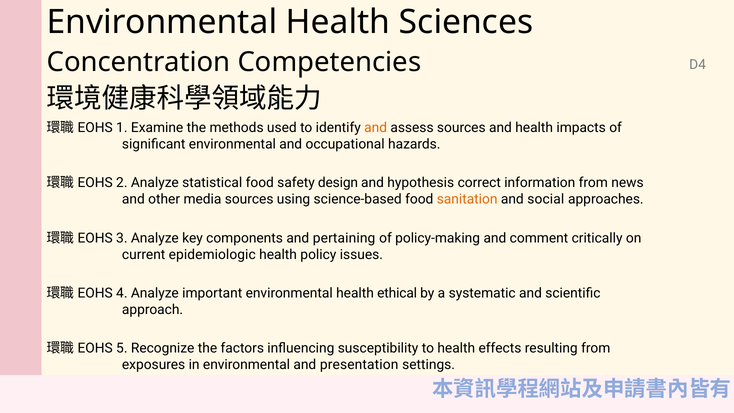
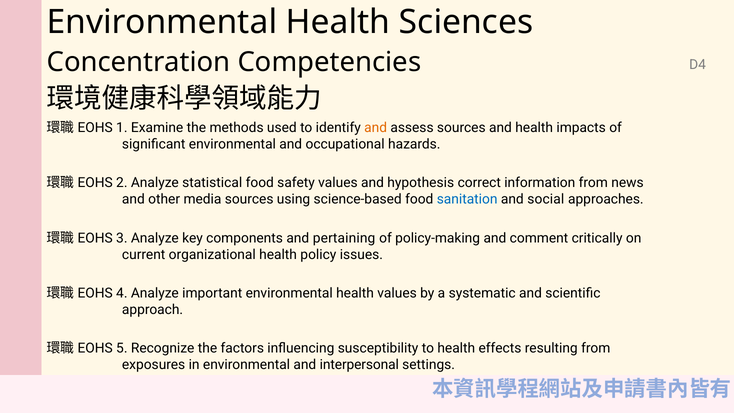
safety design: design -> values
sanitation colour: orange -> blue
epidemiologic: epidemiologic -> organizational
health ethical: ethical -> values
presentation: presentation -> interpersonal
